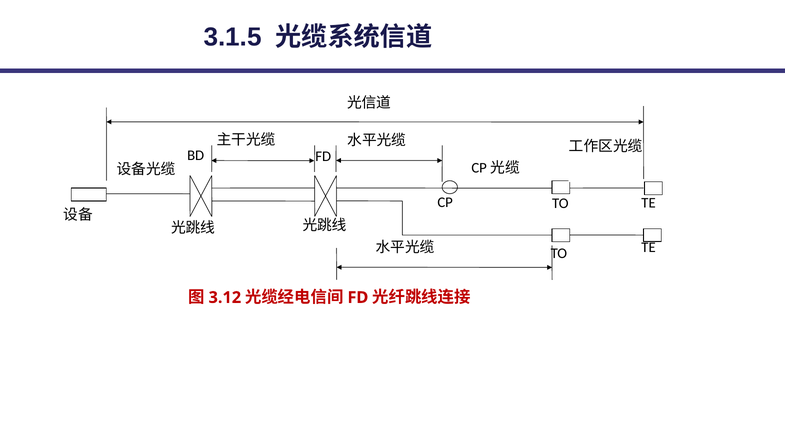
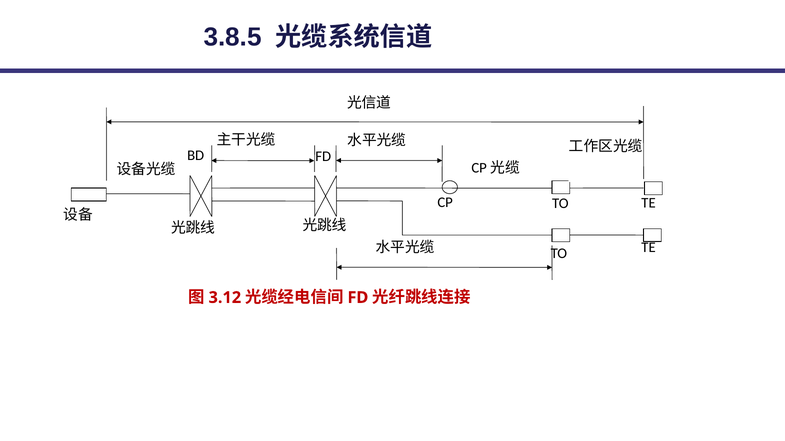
3.1.5: 3.1.5 -> 3.8.5
